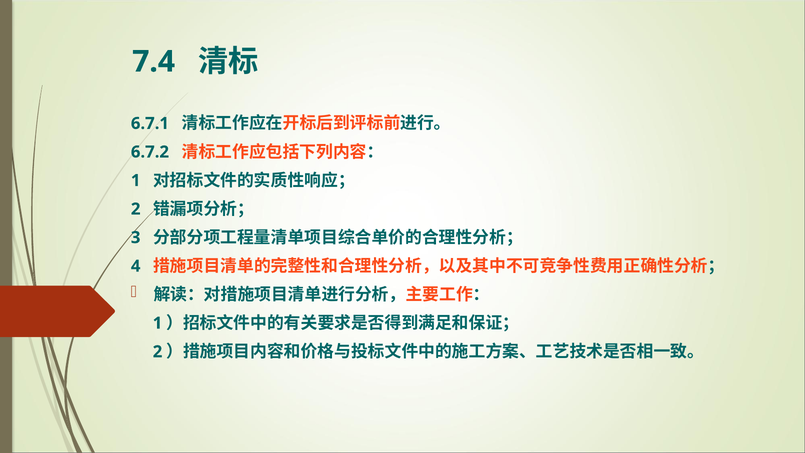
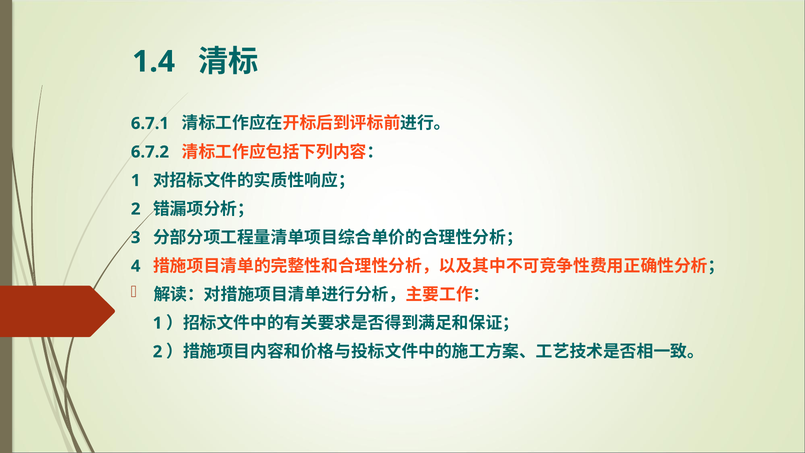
7.4: 7.4 -> 1.4
